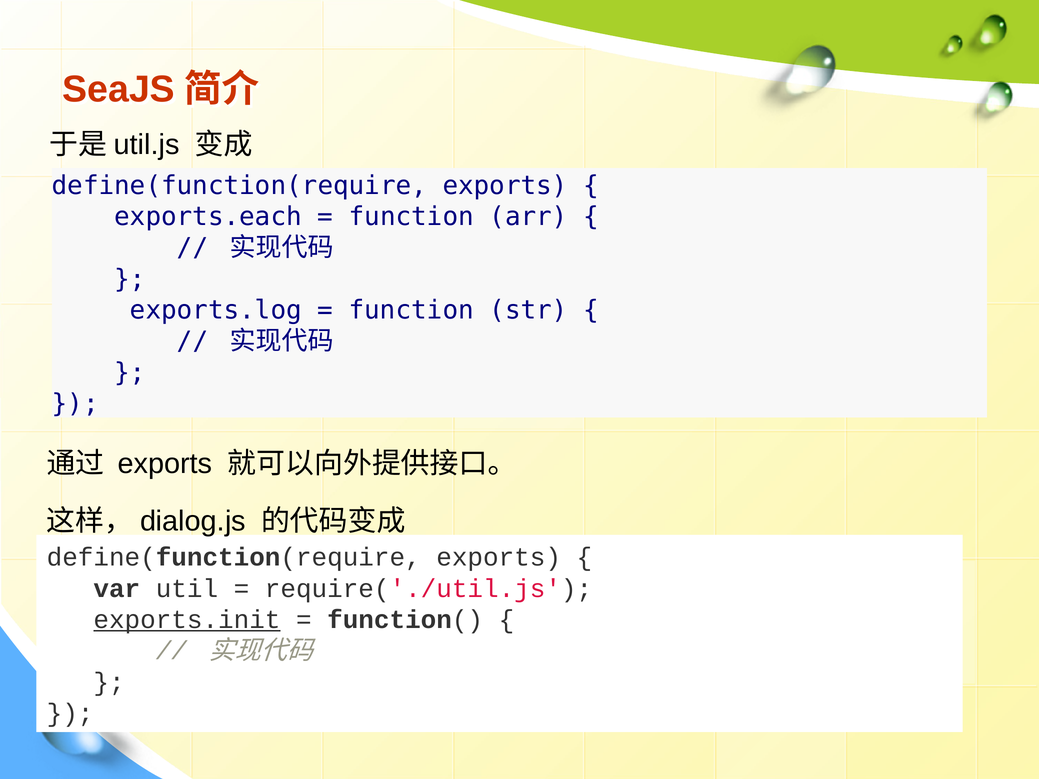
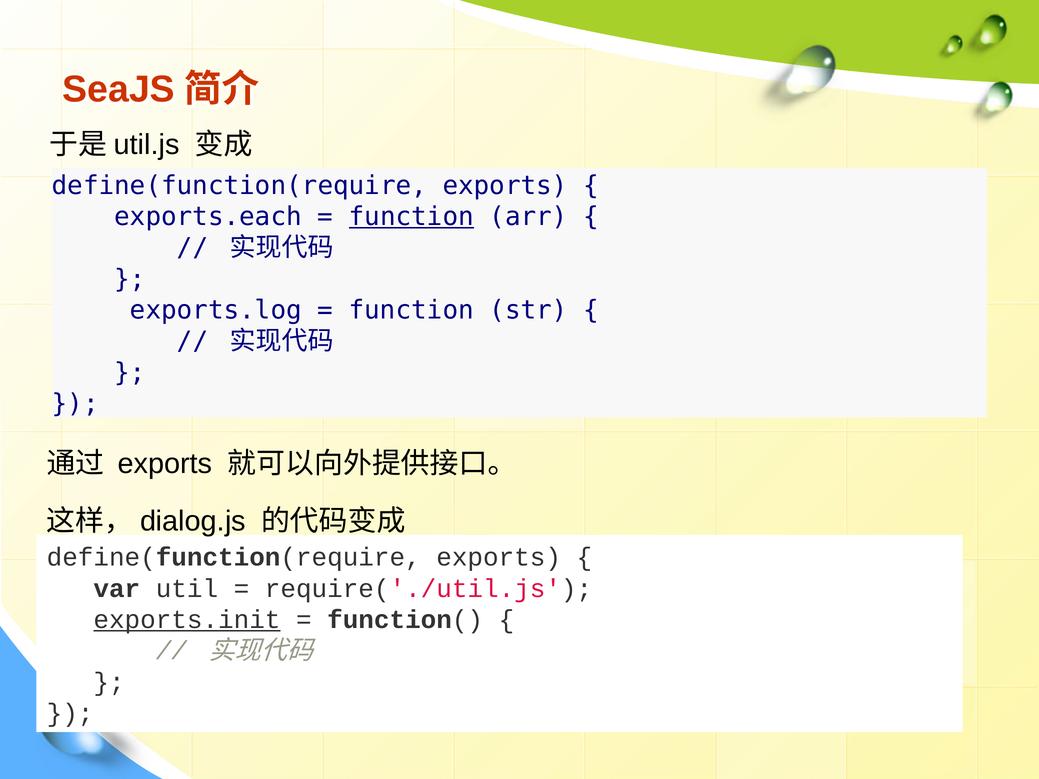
function at (411, 217) underline: none -> present
